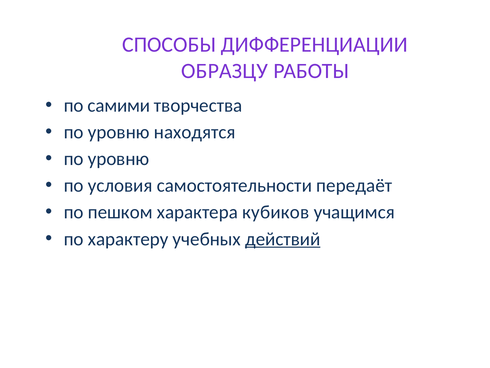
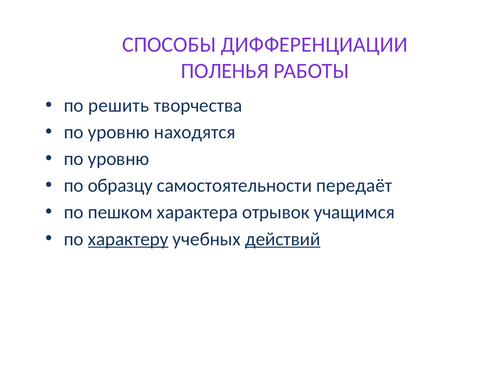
ОБРАЗЦУ: ОБРАЗЦУ -> ПОЛЕНЬЯ
самими: самими -> решить
условия: условия -> образцу
кубиков: кубиков -> отрывок
характеру underline: none -> present
